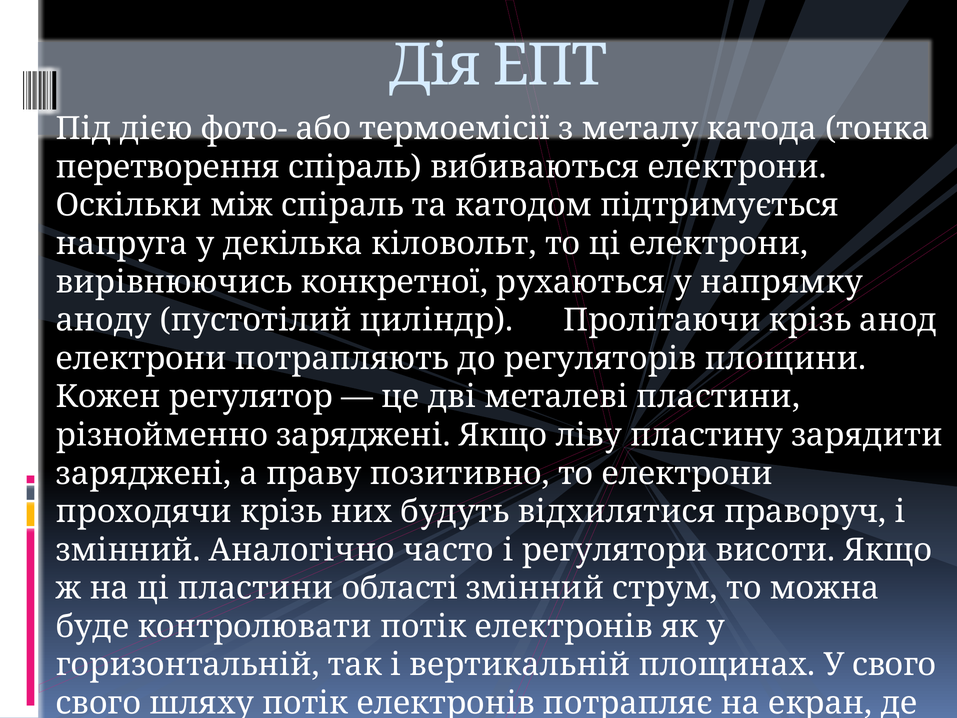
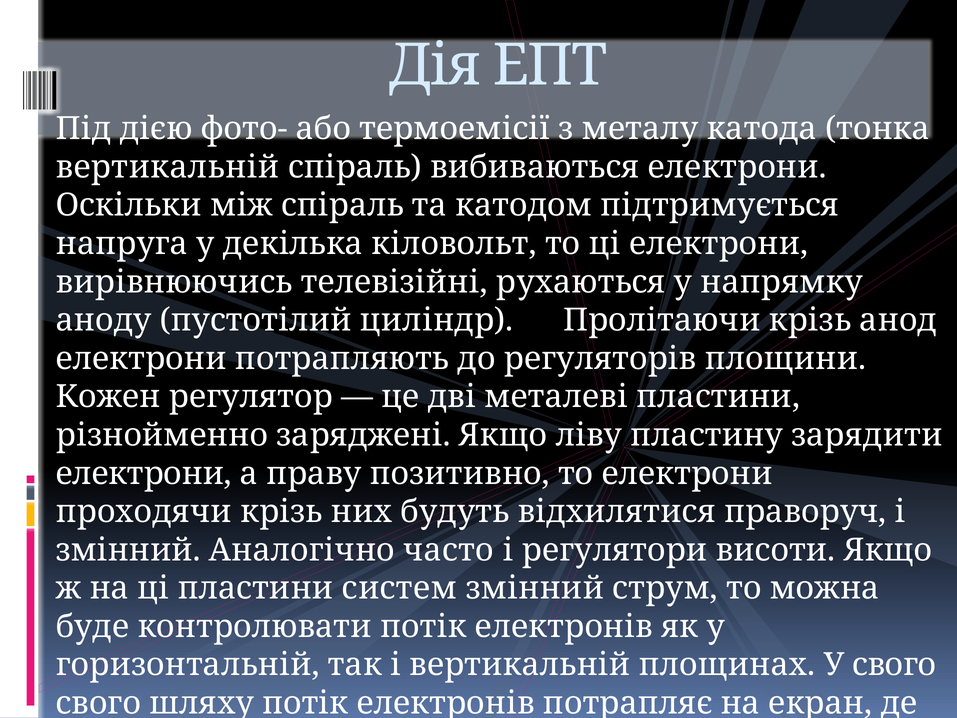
перетворення at (168, 167): перетворення -> вертикальній
конкретної: конкретної -> телевізійні
заряджені at (144, 473): заряджені -> електрони
області: області -> систем
